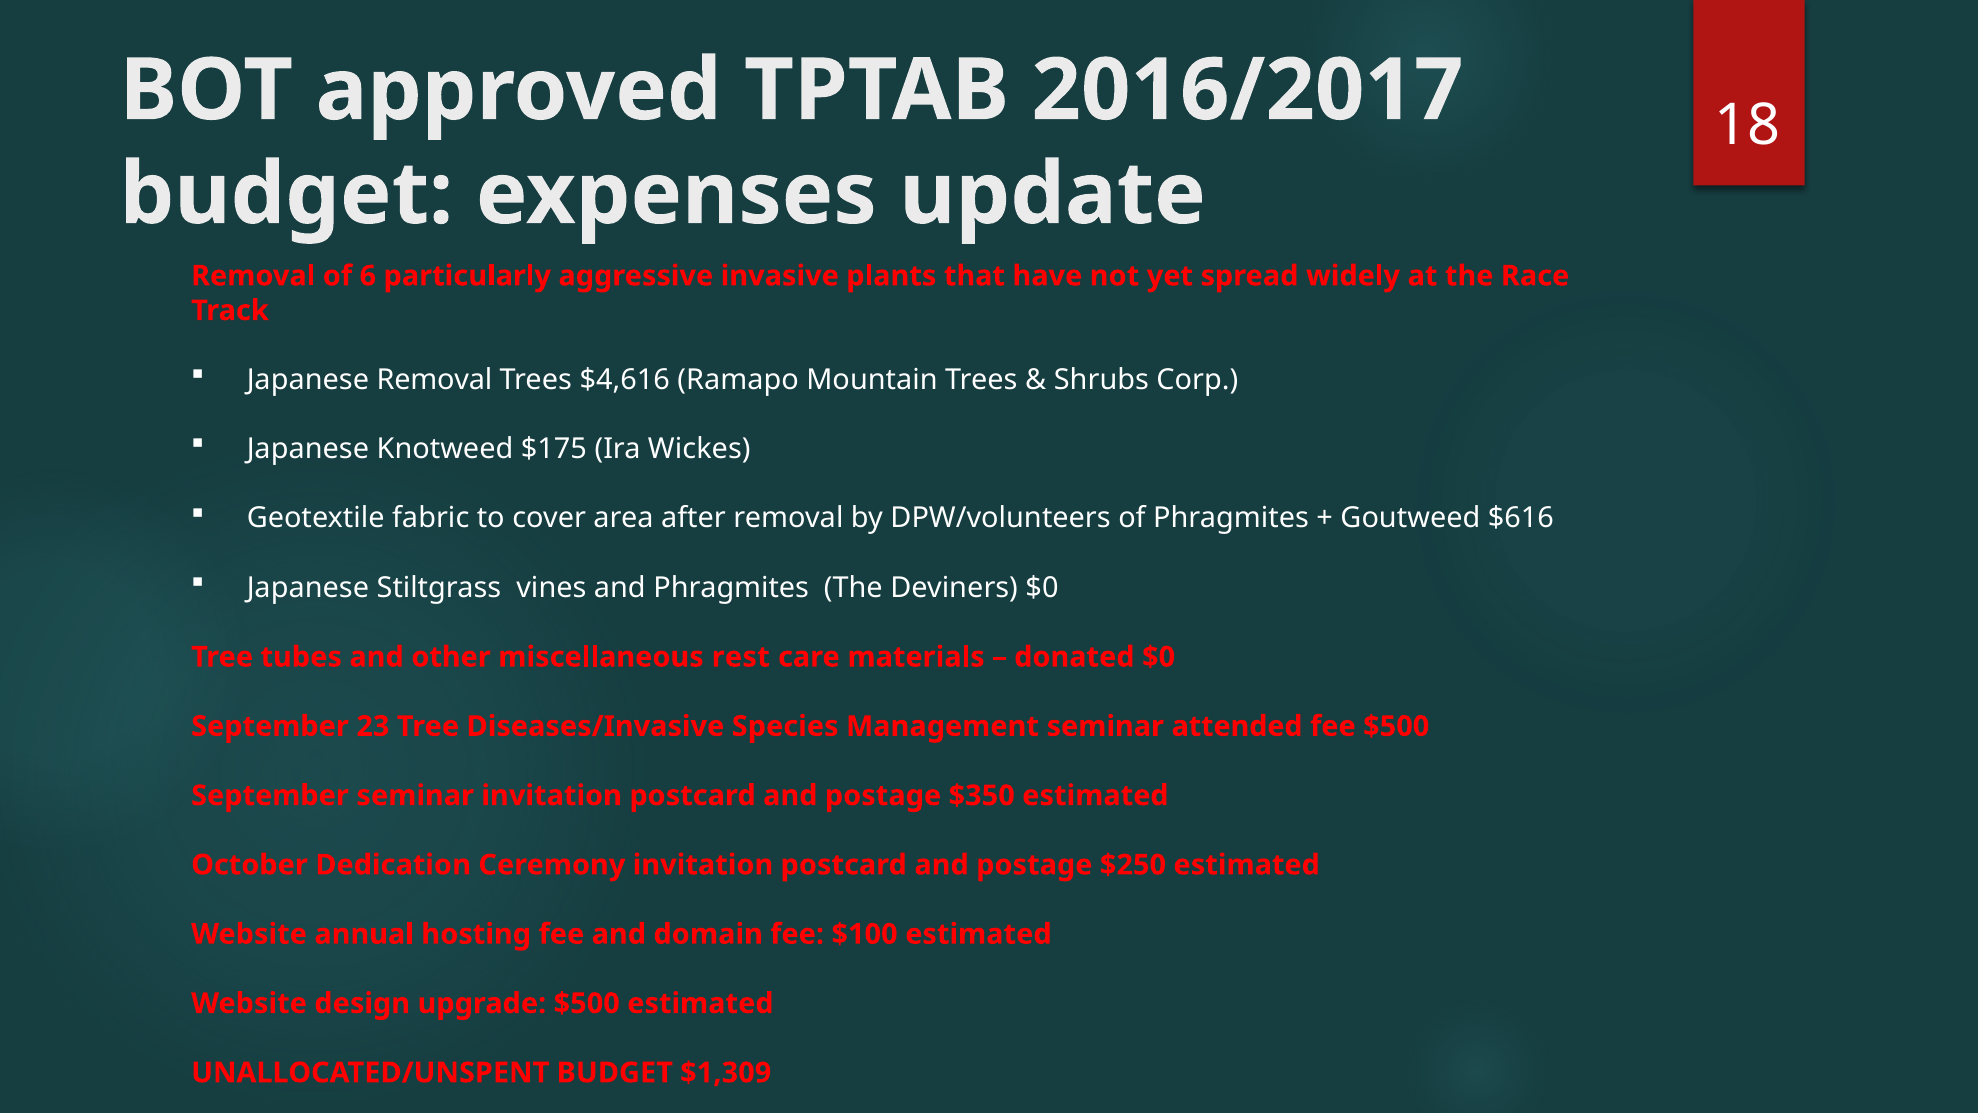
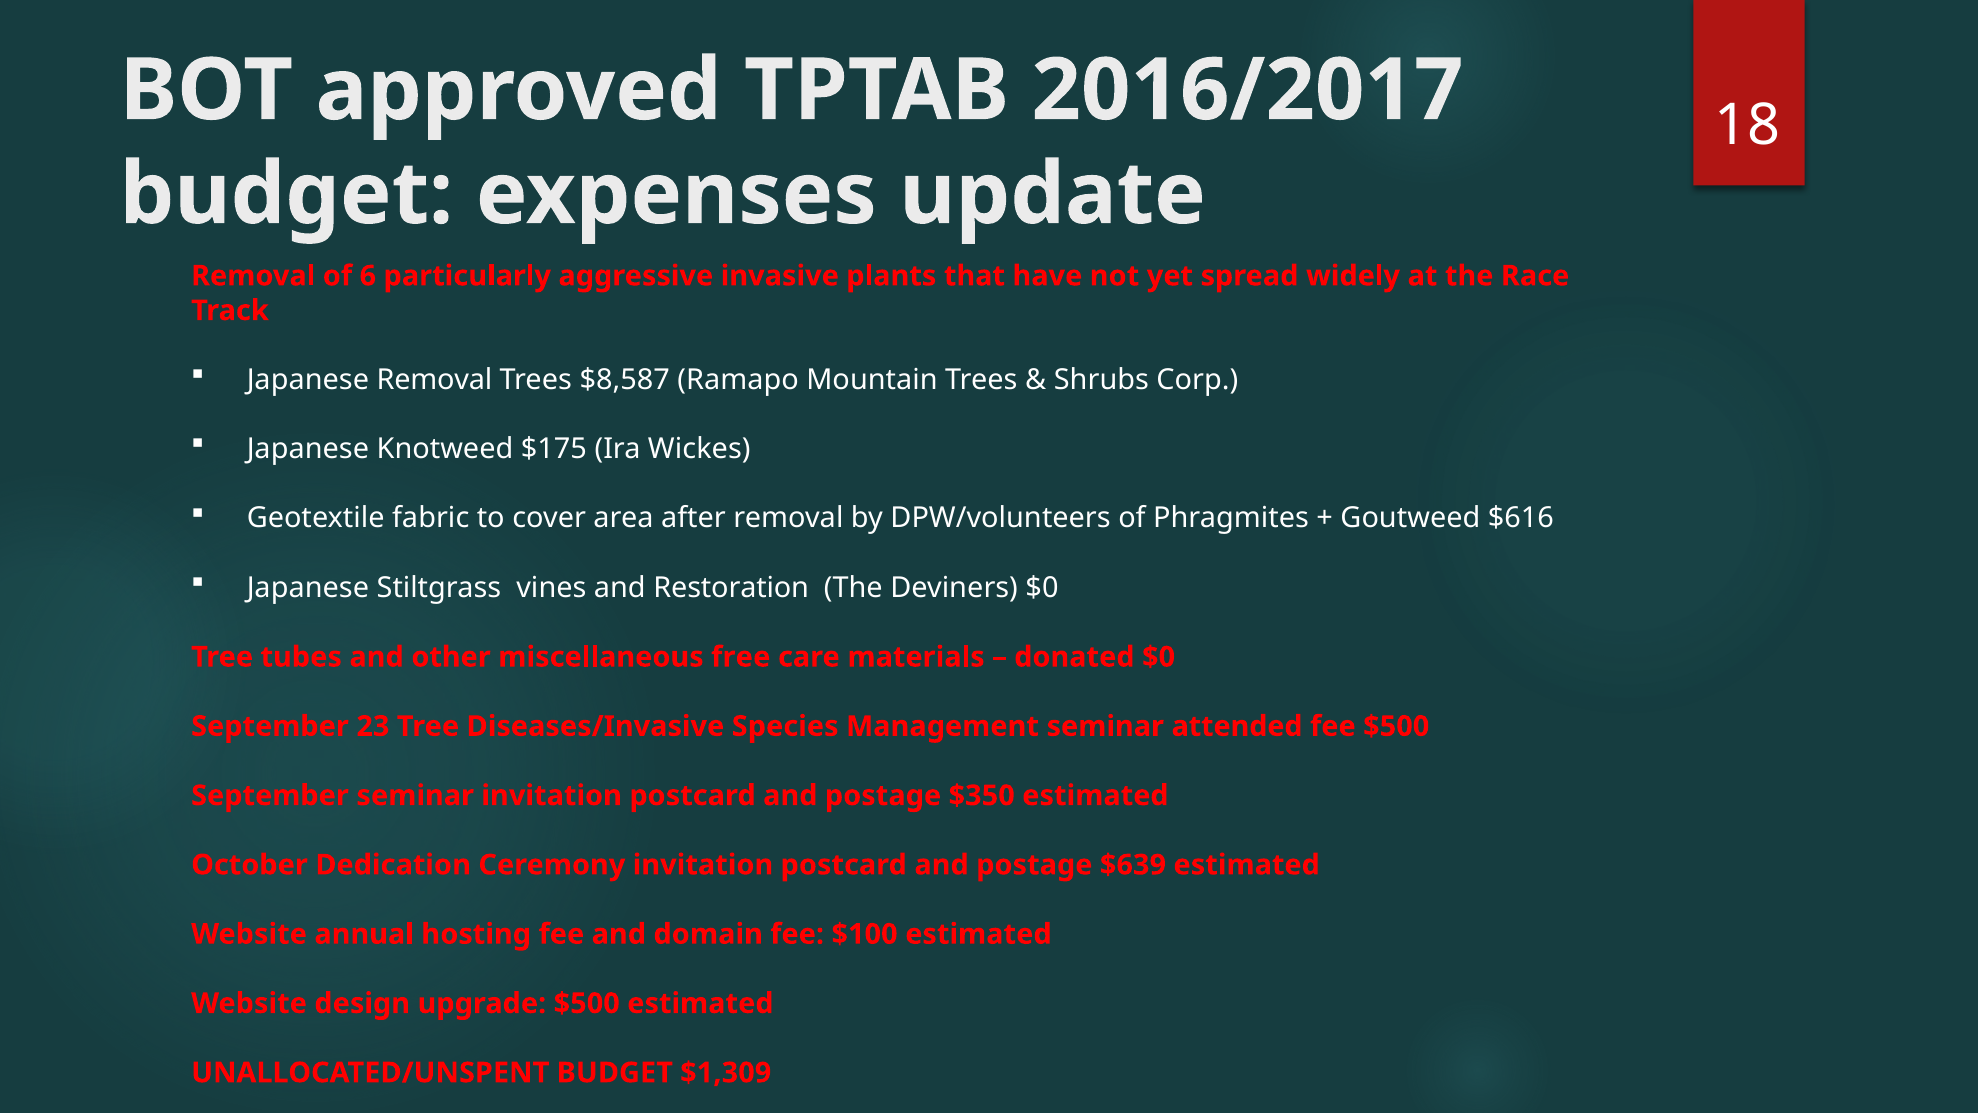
$4,616: $4,616 -> $8,587
and Phragmites: Phragmites -> Restoration
rest: rest -> free
$250: $250 -> $639
